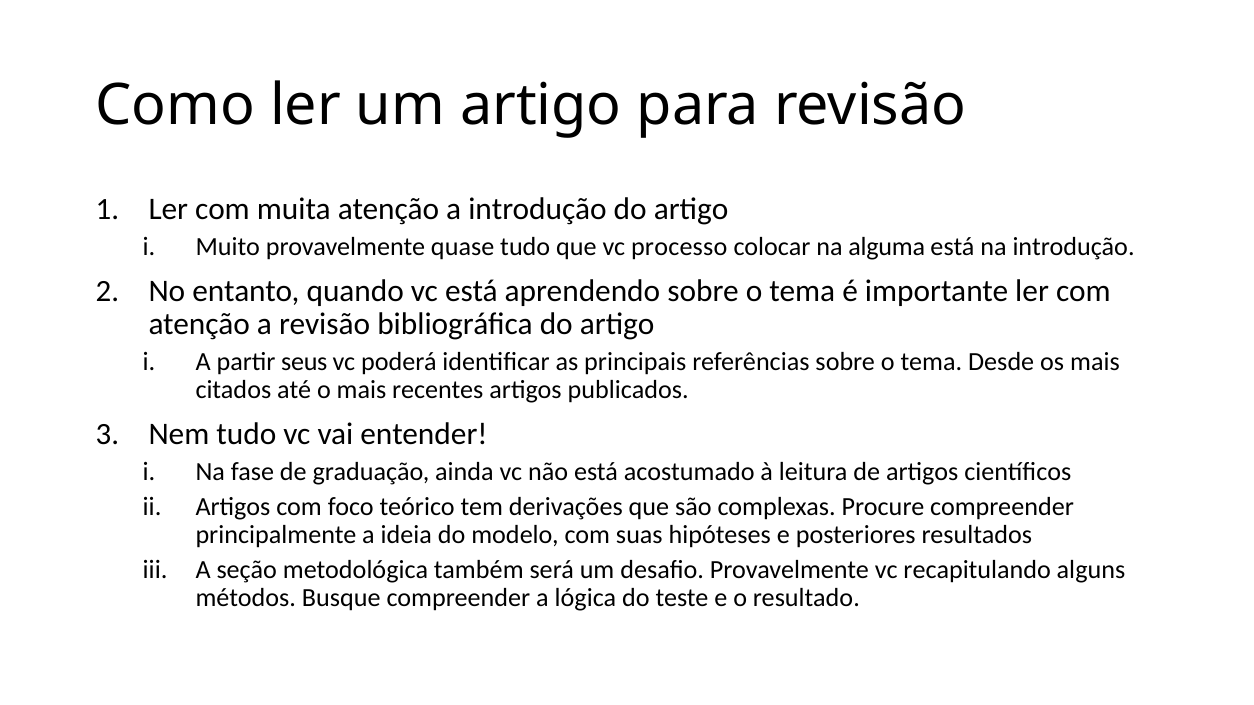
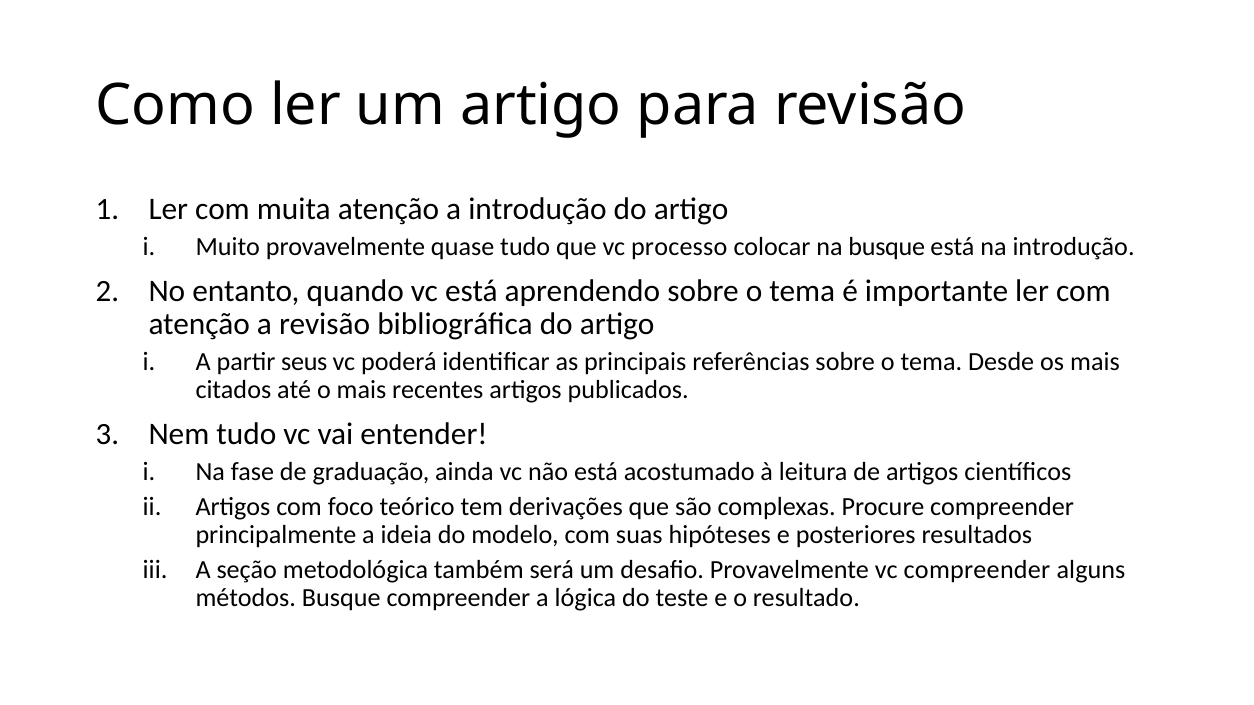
na alguma: alguma -> busque
vc recapitulando: recapitulando -> compreender
